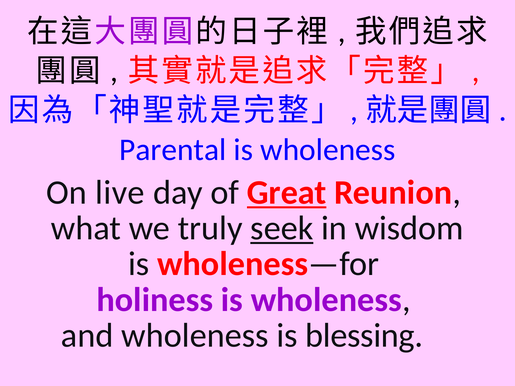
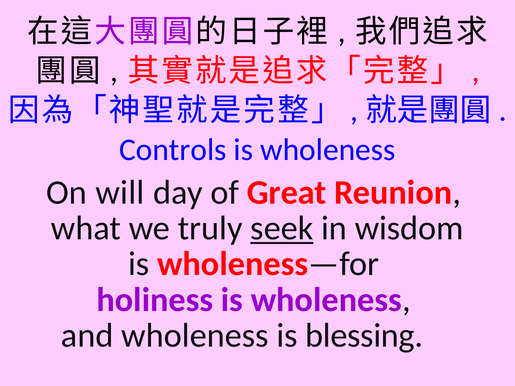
Parental: Parental -> Controls
live: live -> will
Great underline: present -> none
